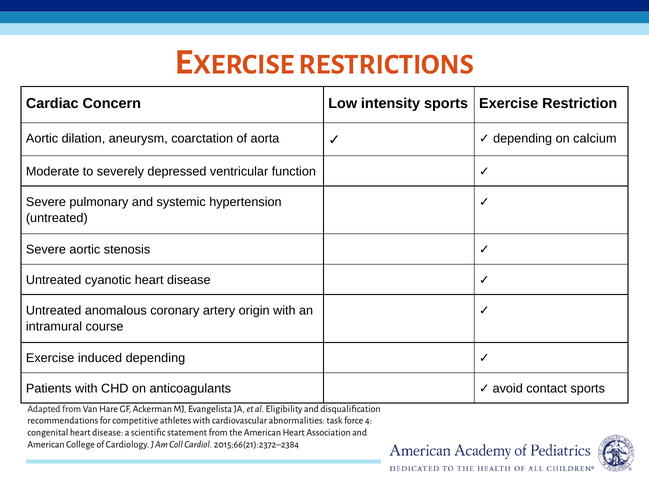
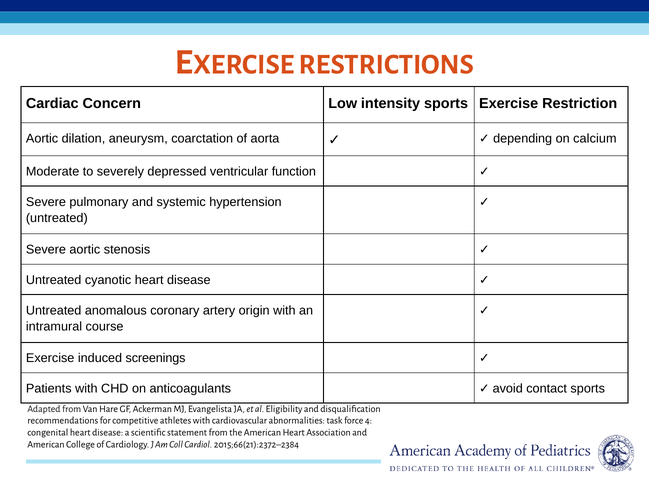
induced depending: depending -> screenings
